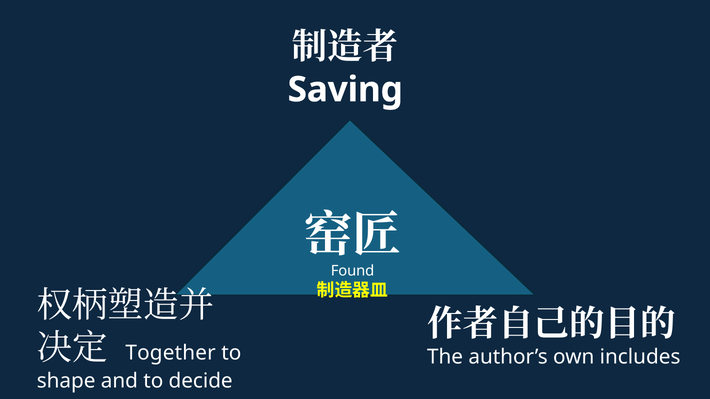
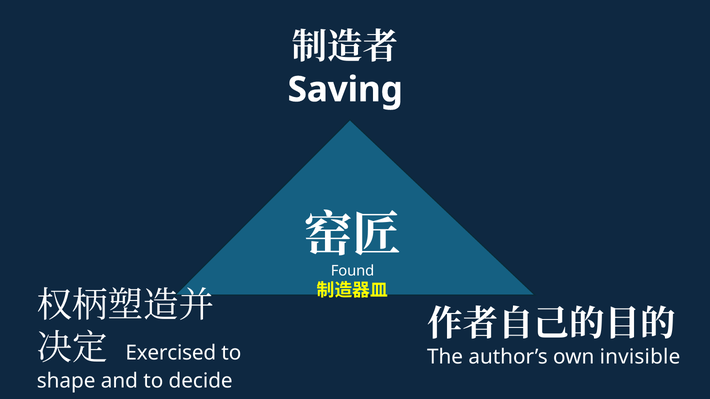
Together: Together -> Exercised
includes: includes -> invisible
